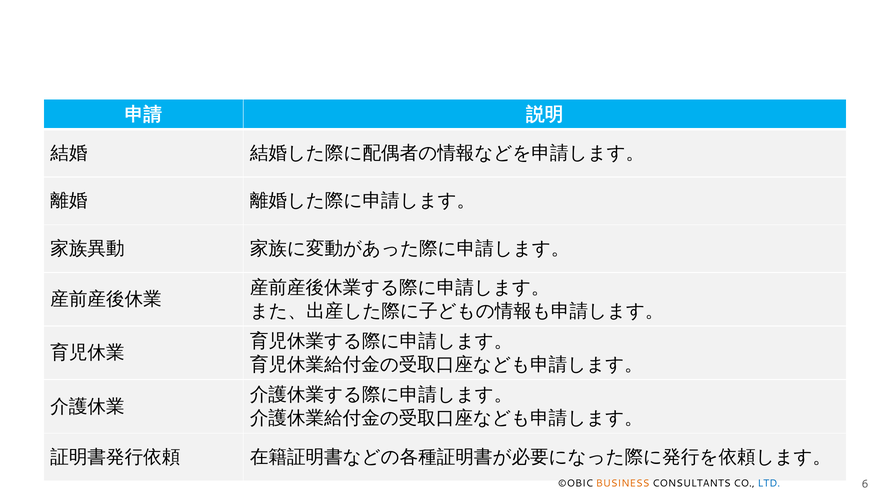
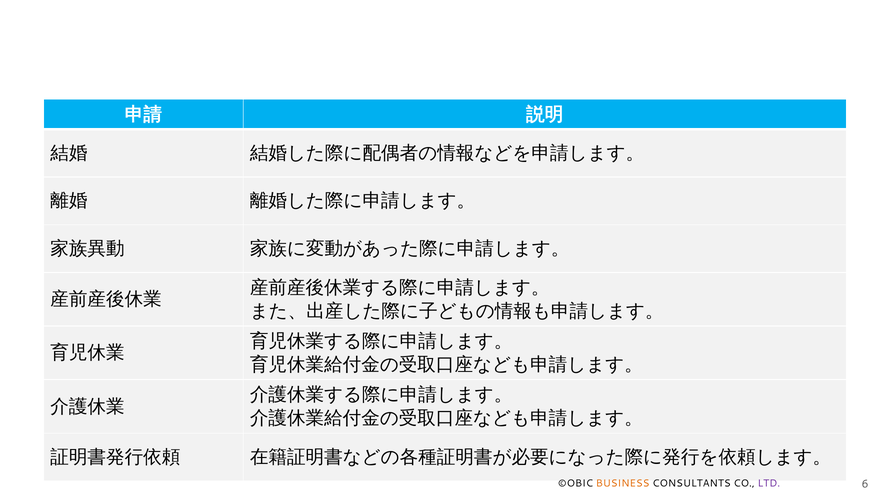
LTD colour: blue -> purple
